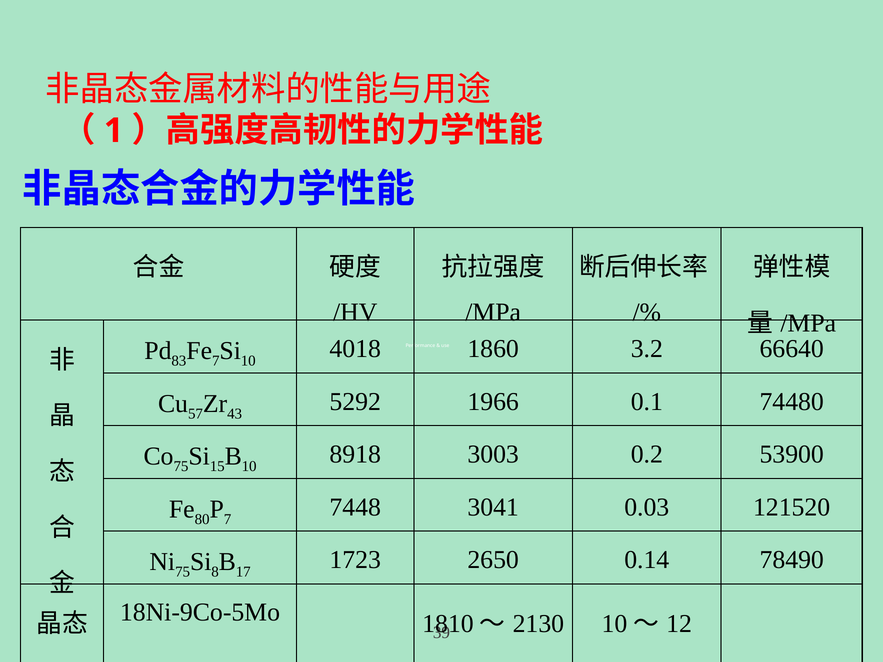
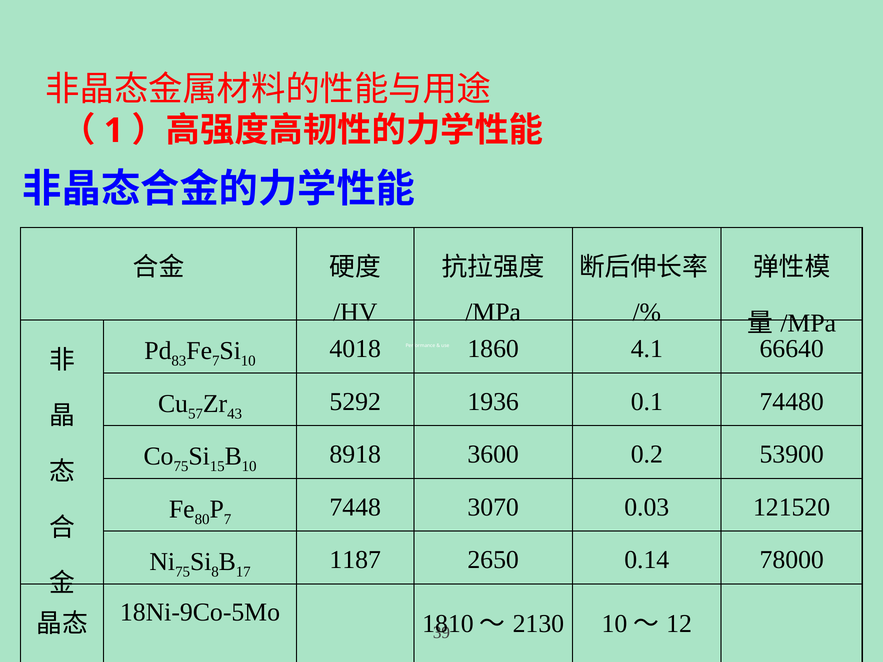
3.2: 3.2 -> 4.1
1966: 1966 -> 1936
3003: 3003 -> 3600
3041: 3041 -> 3070
1723: 1723 -> 1187
78490: 78490 -> 78000
